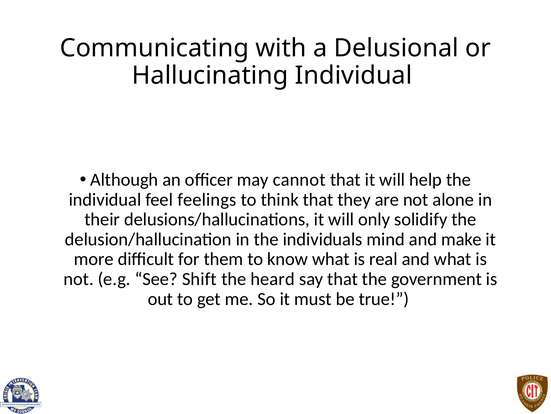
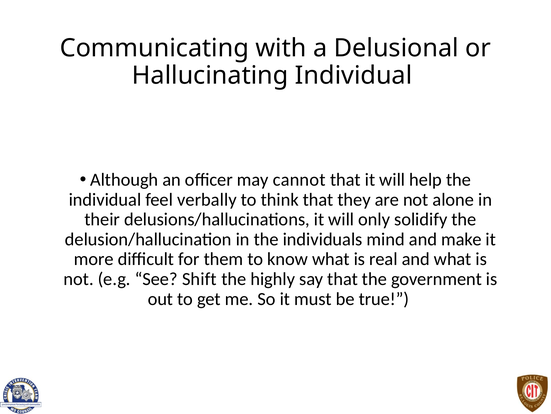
feelings: feelings -> verbally
heard: heard -> highly
